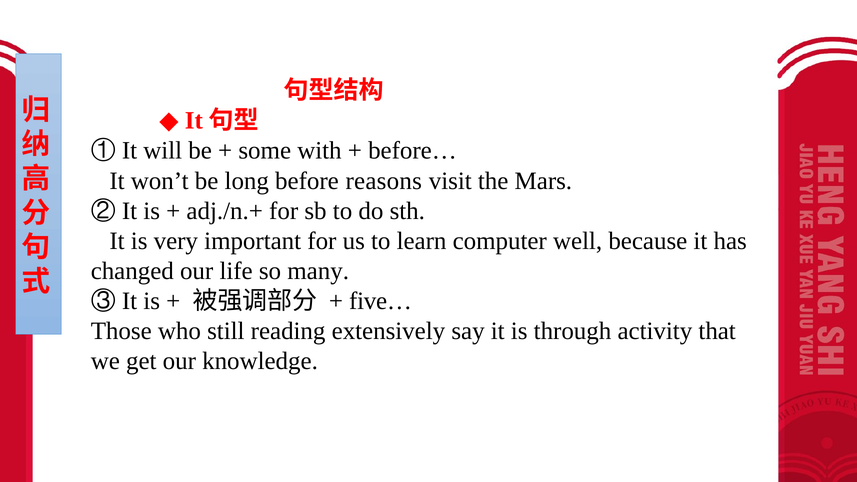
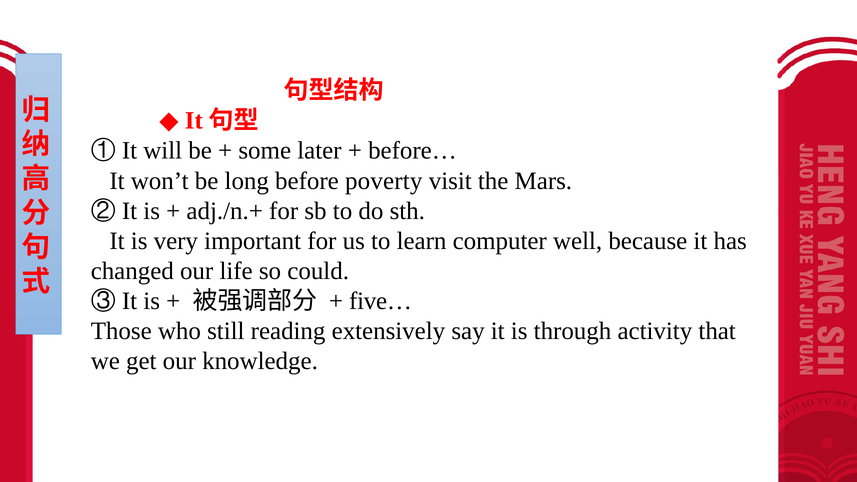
with: with -> later
reasons: reasons -> poverty
many: many -> could
